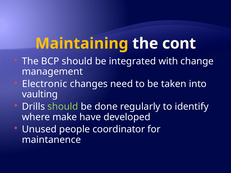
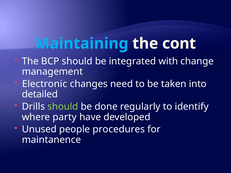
Maintaining colour: yellow -> light blue
vaulting: vaulting -> detailed
make: make -> party
coordinator: coordinator -> procedures
